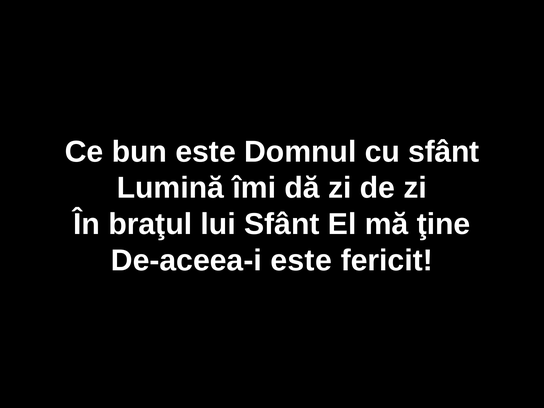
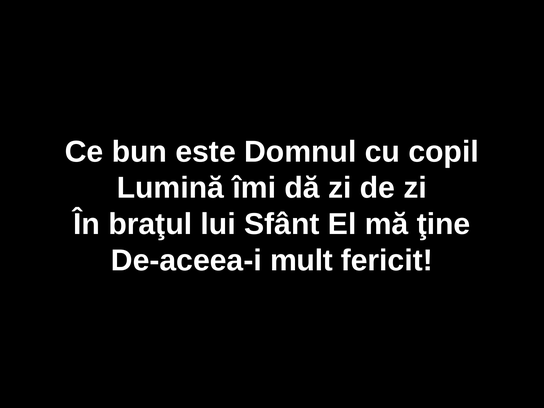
cu sfânt: sfânt -> copil
De-aceea-i este: este -> mult
